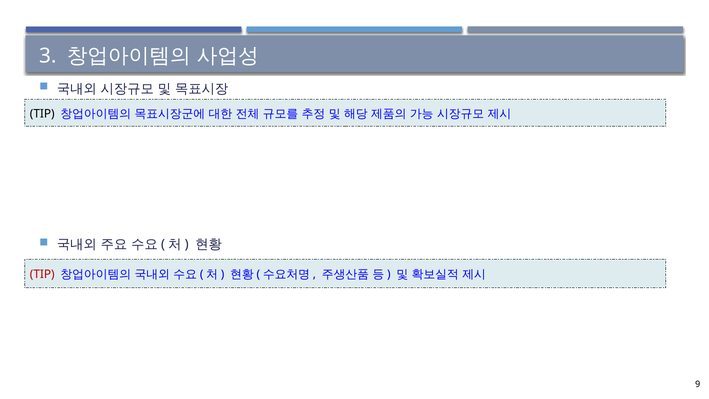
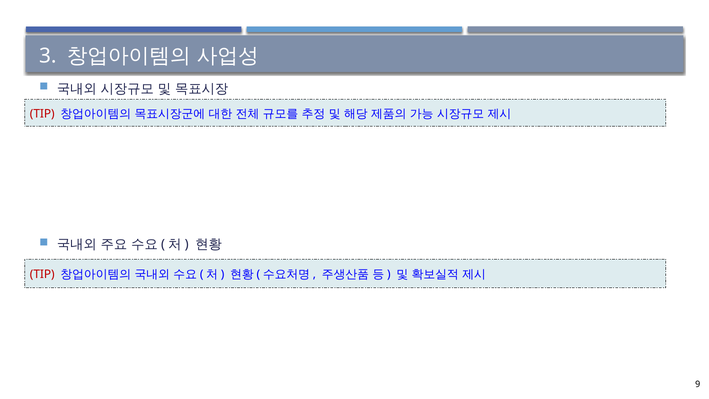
TIP at (42, 114) colour: black -> red
